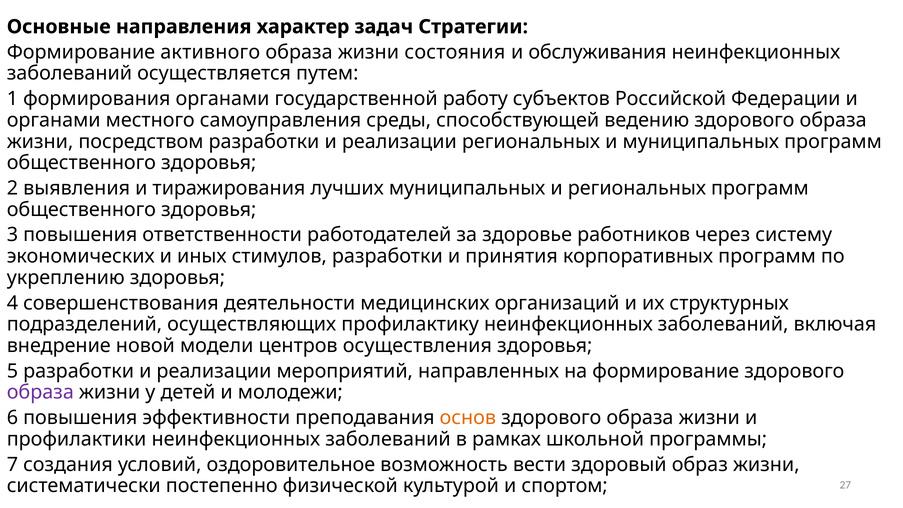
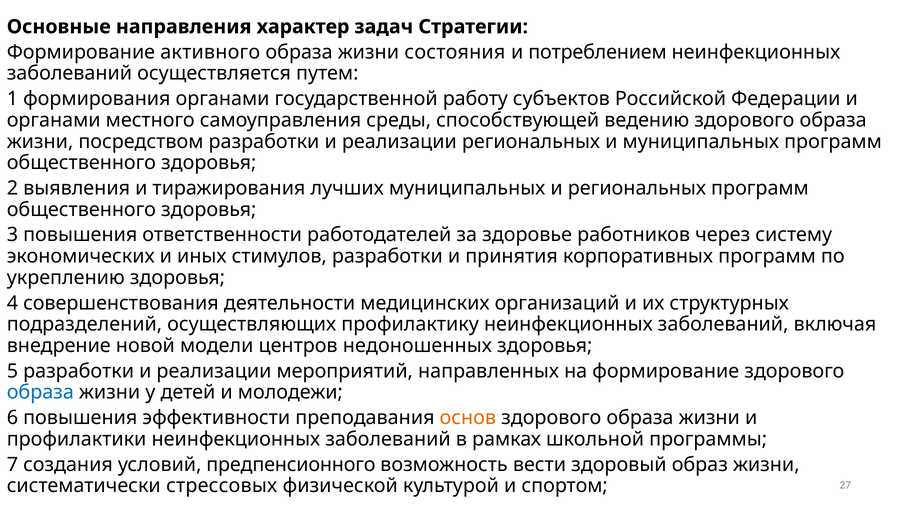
обслуживания: обслуживания -> потреблением
осуществления: осуществления -> недоношенных
образа at (40, 392) colour: purple -> blue
оздоровительное: оздоровительное -> предпенсионного
постепенно: постепенно -> стрессовых
